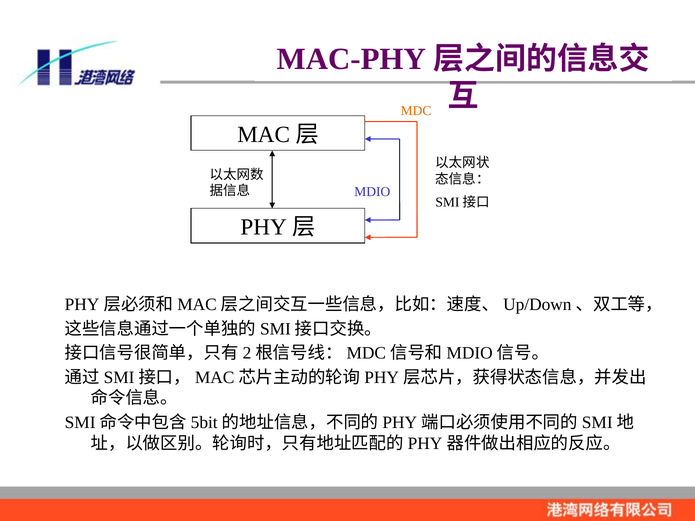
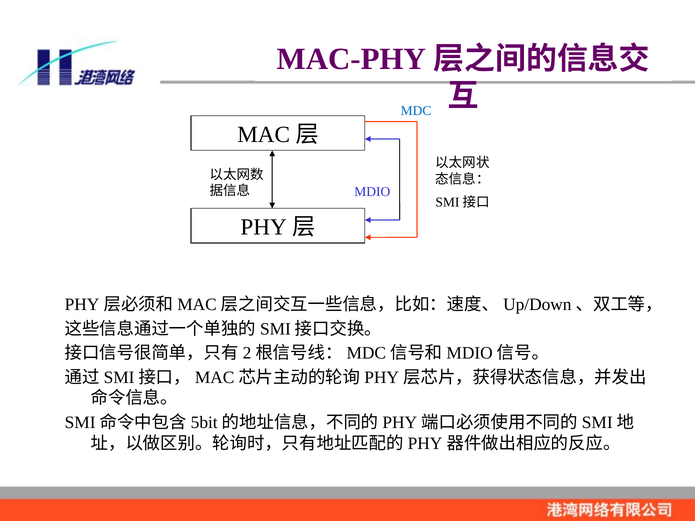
MDC colour: orange -> blue
